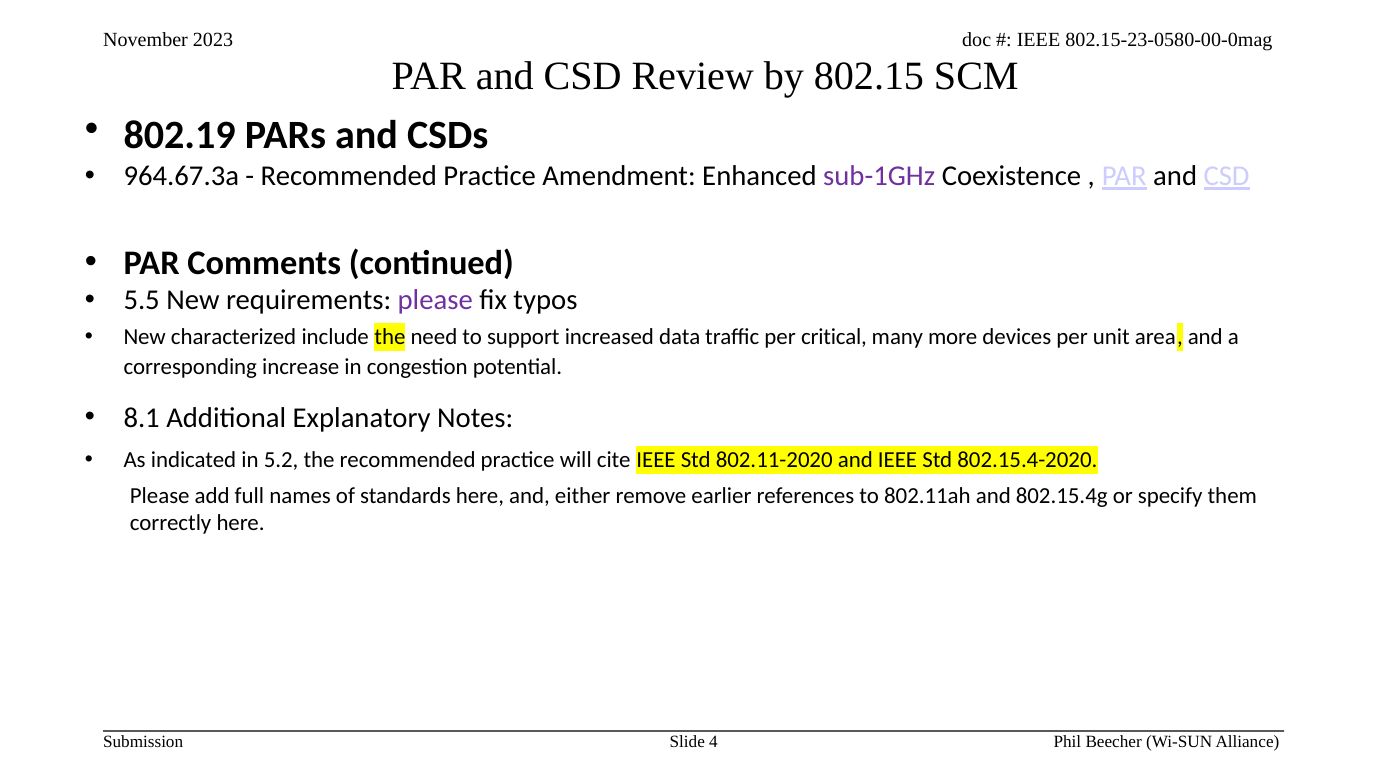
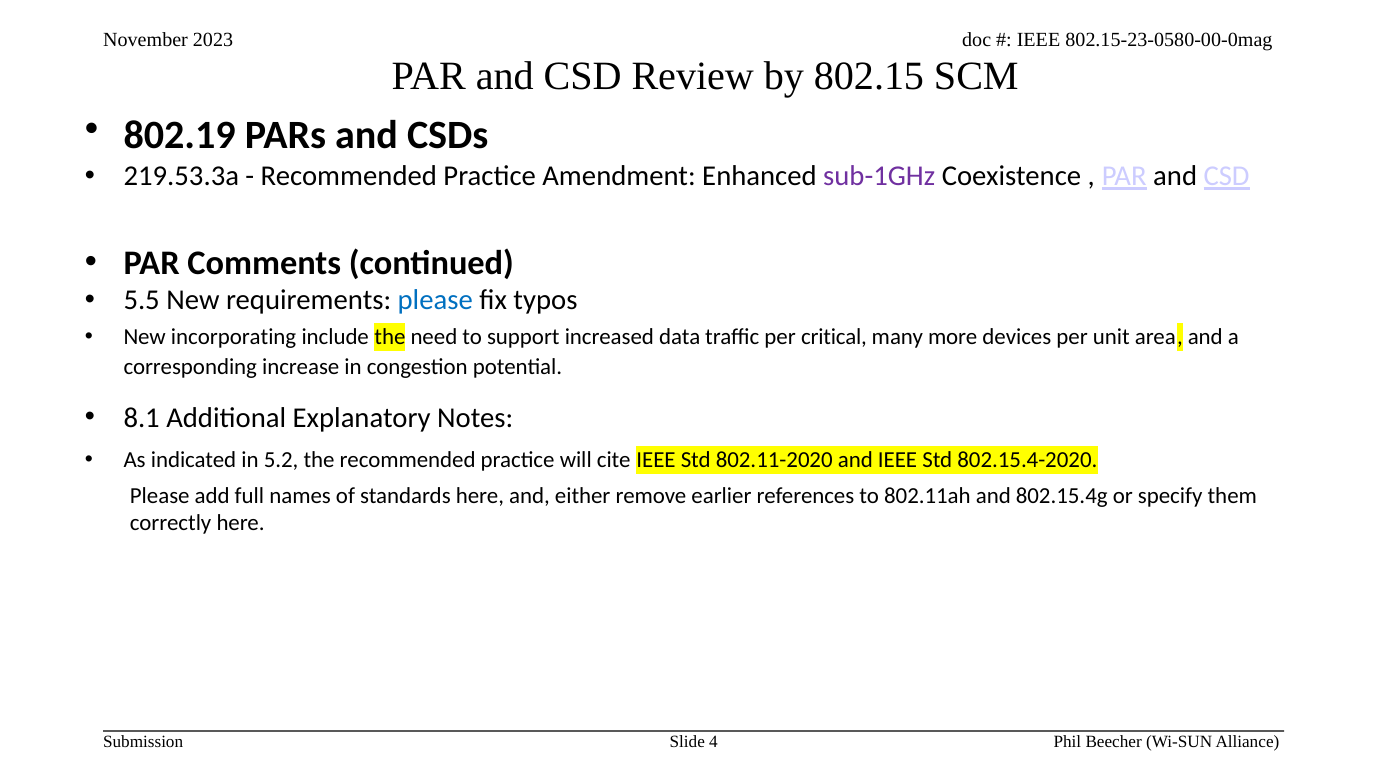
964.67.3a: 964.67.3a -> 219.53.3a
please at (435, 300) colour: purple -> blue
characterized: characterized -> incorporating
